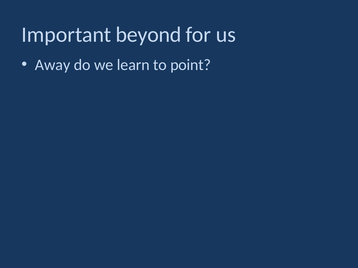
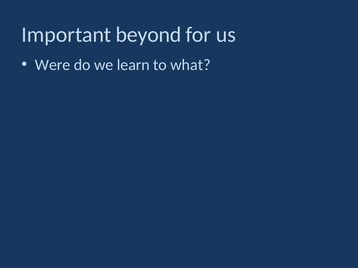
Away: Away -> Were
point: point -> what
